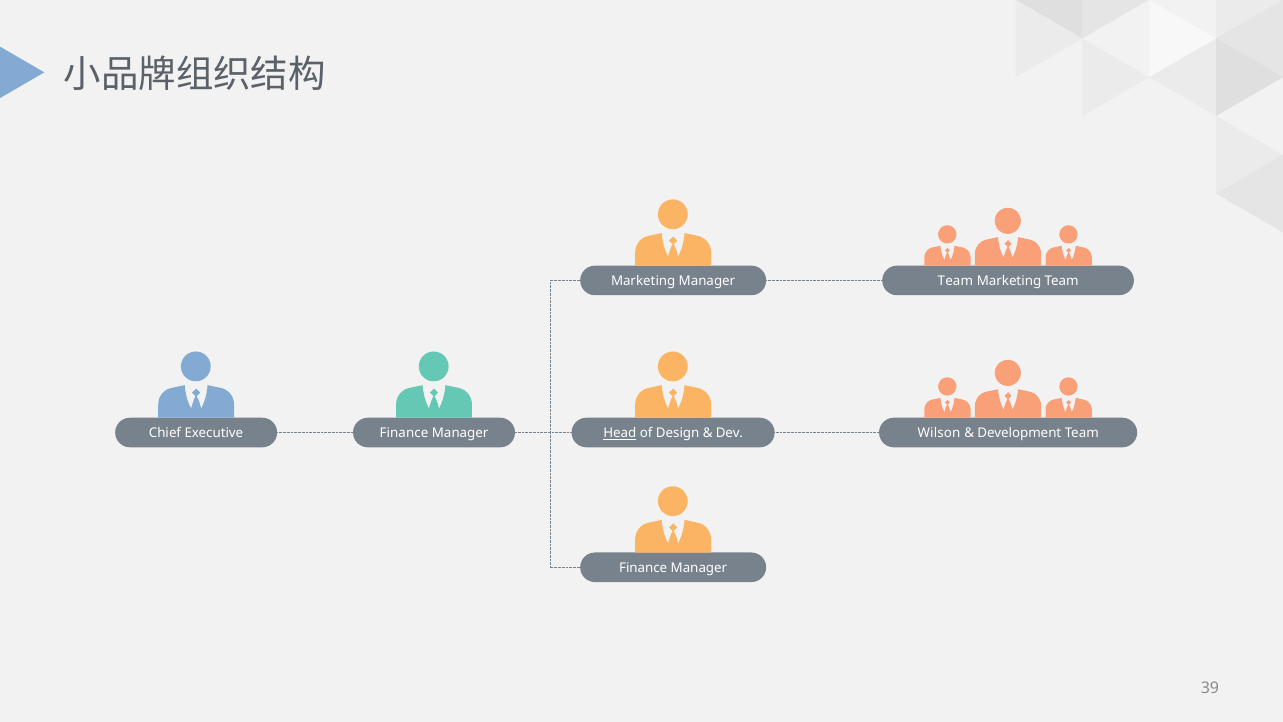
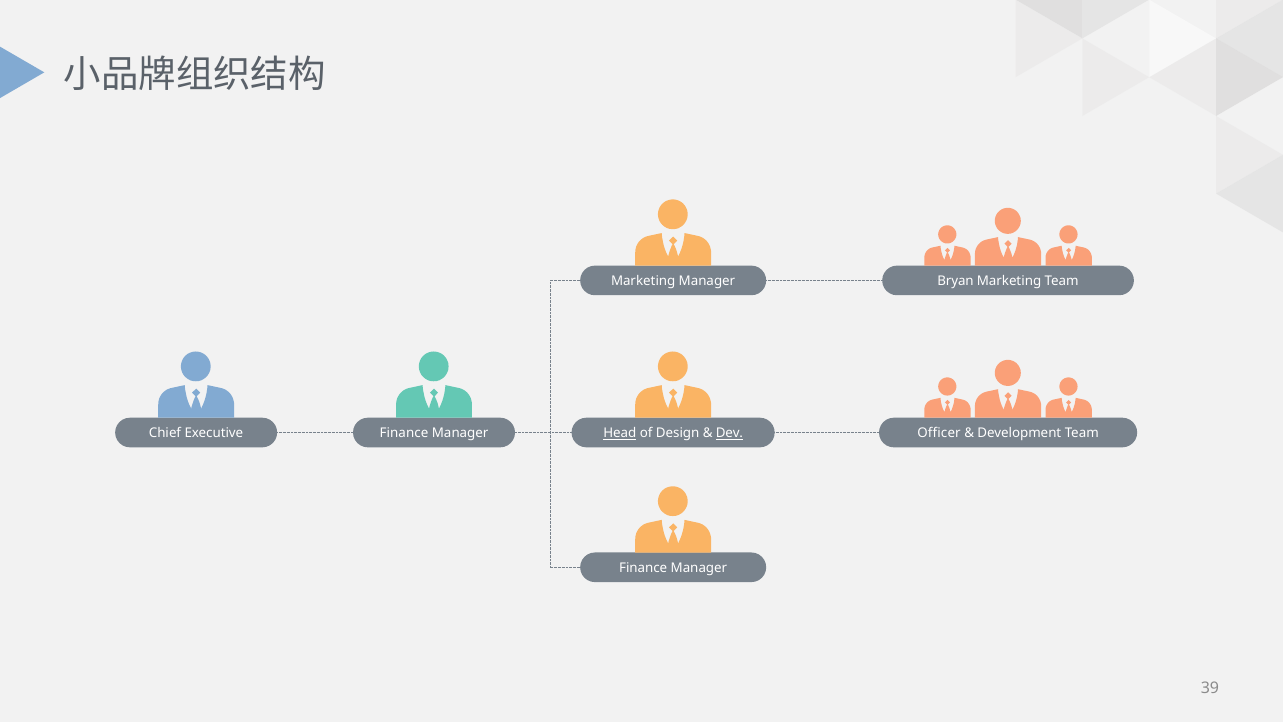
Team at (955, 281): Team -> Bryan
Dev underline: none -> present
Wilson: Wilson -> Officer
